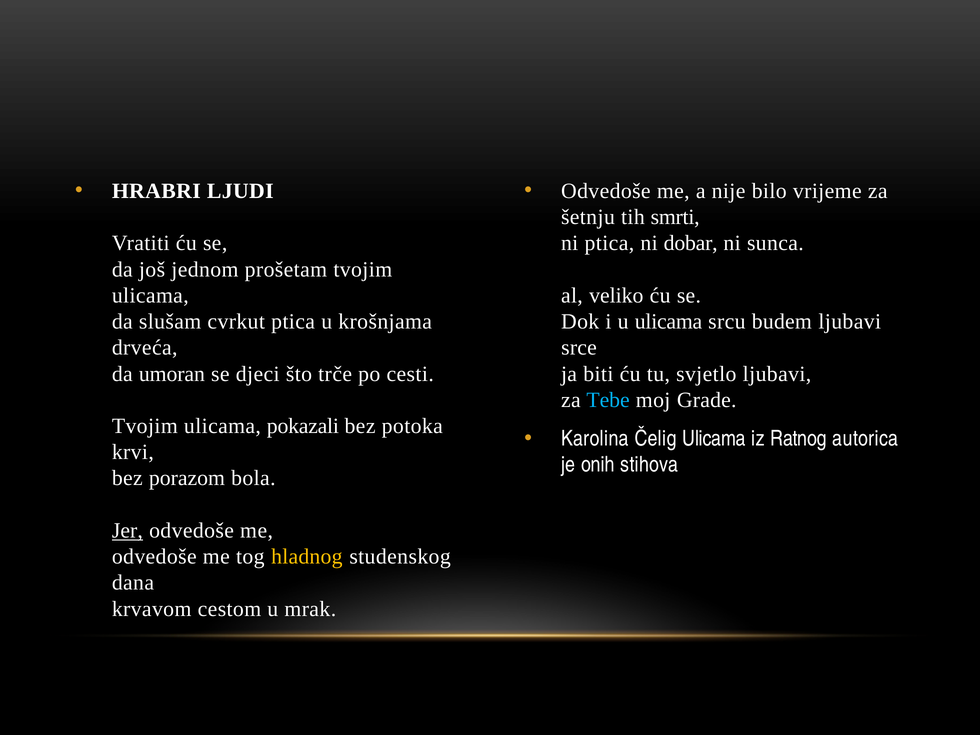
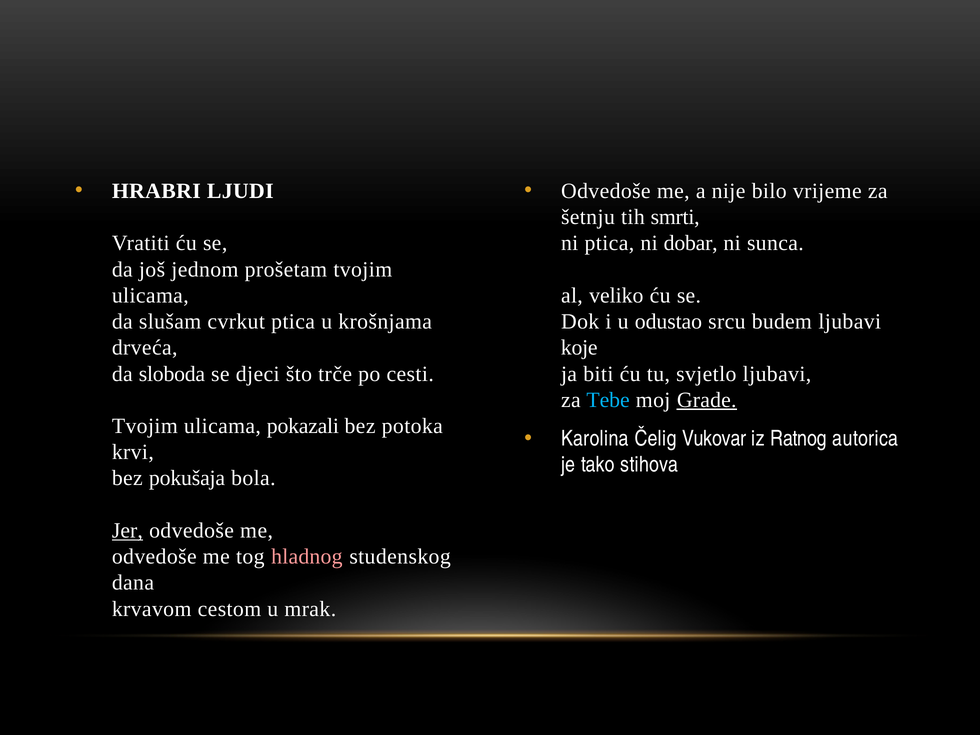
u ulicama: ulicama -> odustao
srce: srce -> koje
umoran: umoran -> sloboda
Grade underline: none -> present
Čelig Ulicama: Ulicama -> Vukovar
onih: onih -> tako
porazom: porazom -> pokušaja
hladnog colour: yellow -> pink
